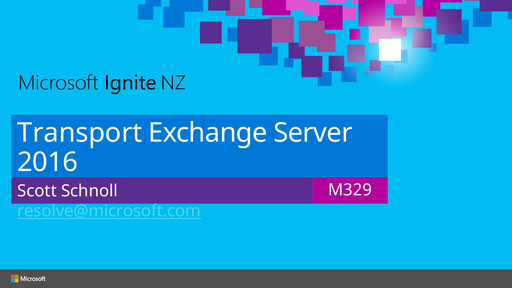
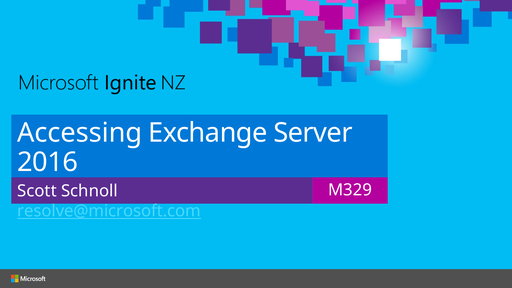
Transport: Transport -> Accessing
